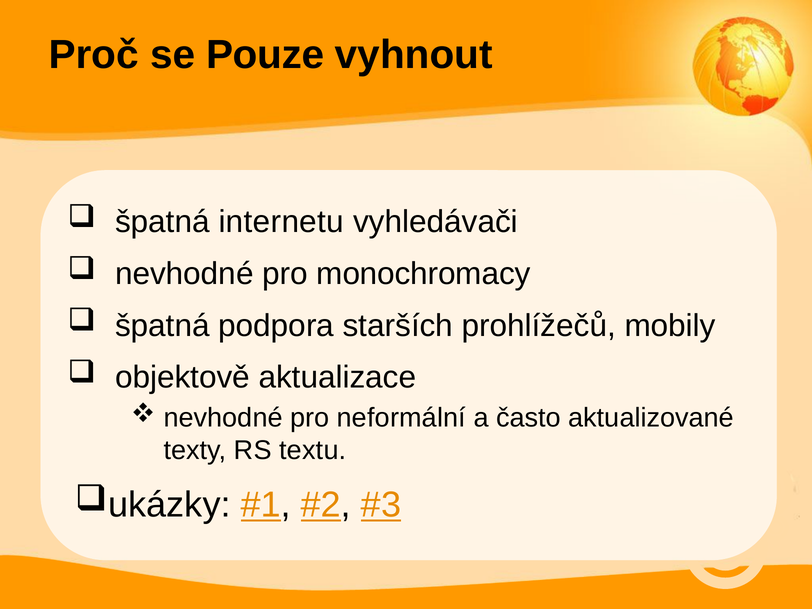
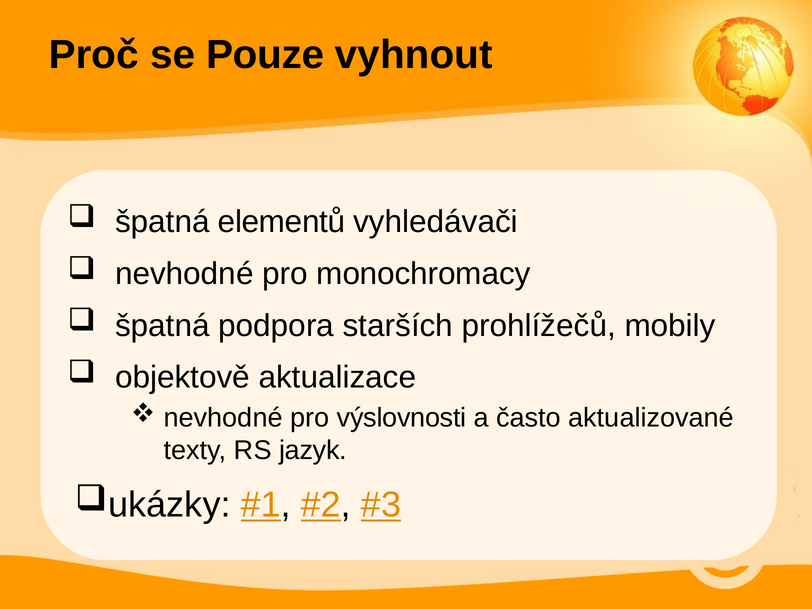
internetu: internetu -> elementů
neformální: neformální -> výslovnosti
textu: textu -> jazyk
